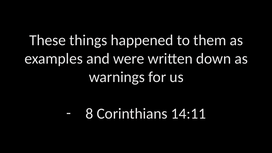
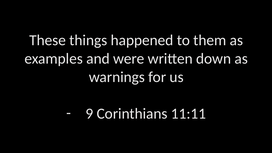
8: 8 -> 9
14:11: 14:11 -> 11:11
